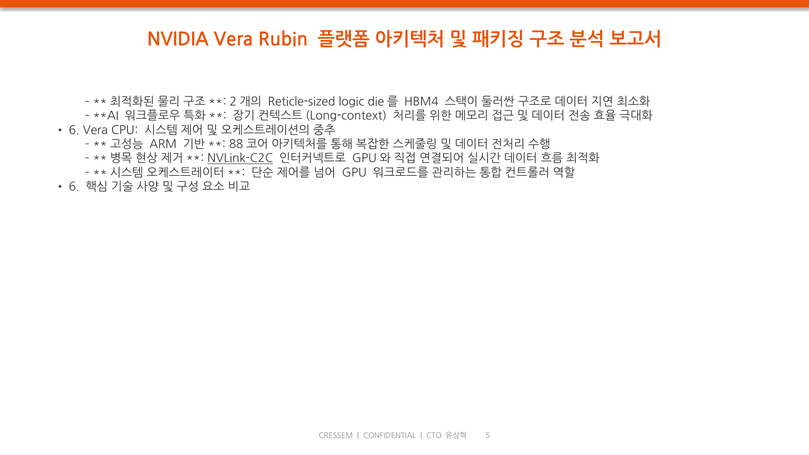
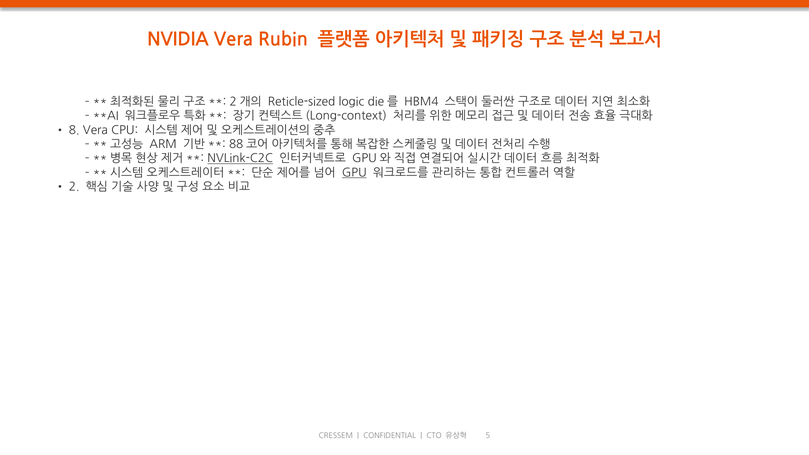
6 at (74, 130): 6 -> 8
GPU underline: none -> present
6 at (74, 187): 6 -> 2
